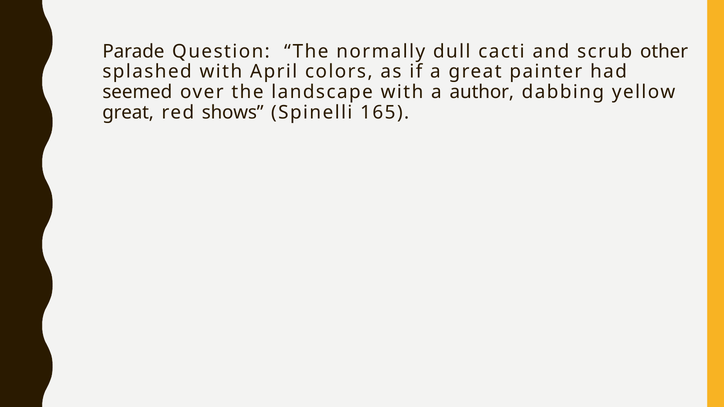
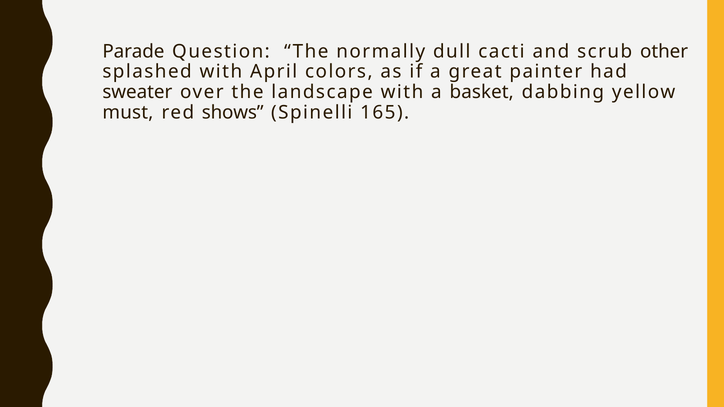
seemed: seemed -> sweater
author: author -> basket
great at (128, 112): great -> must
